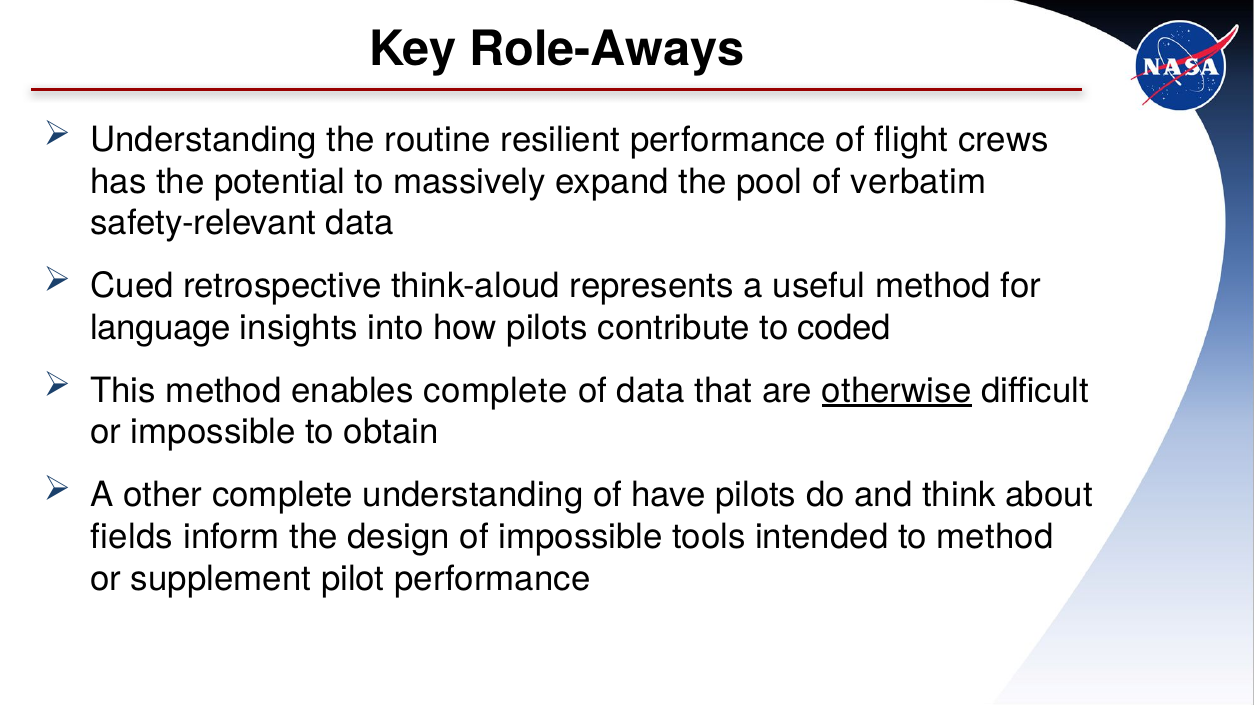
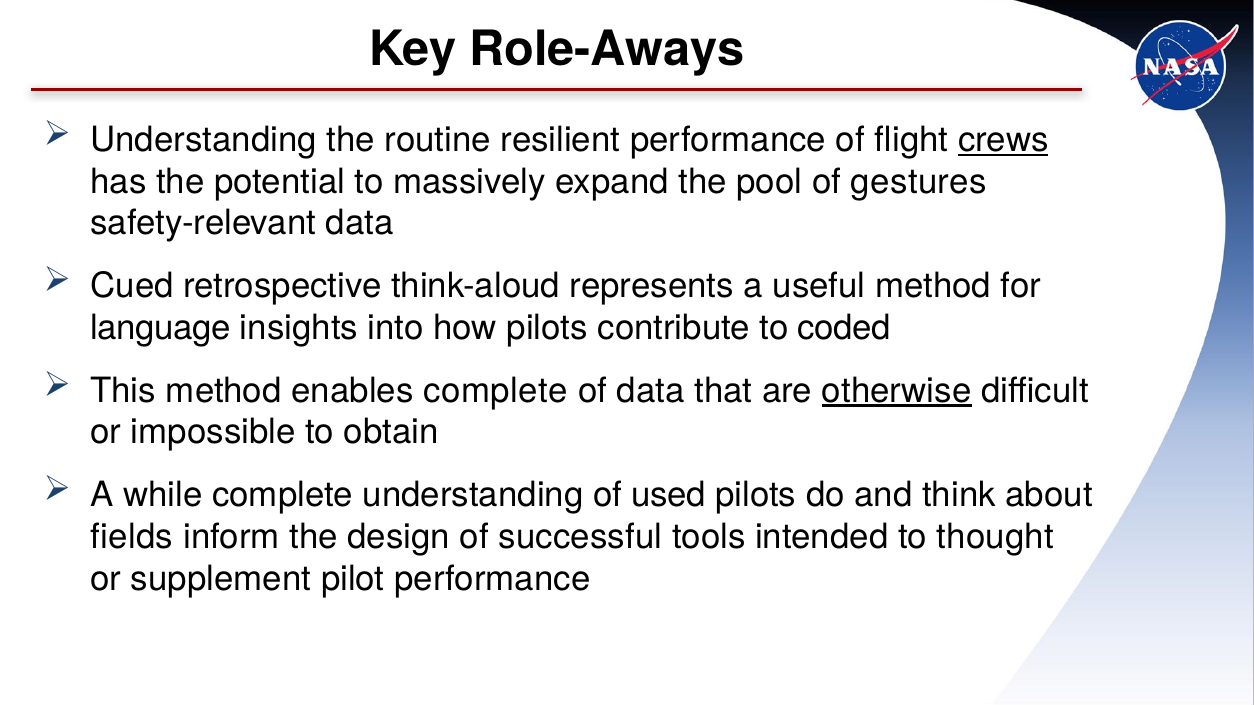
crews underline: none -> present
verbatim: verbatim -> gestures
other: other -> while
have: have -> used
of impossible: impossible -> successful
to method: method -> thought
